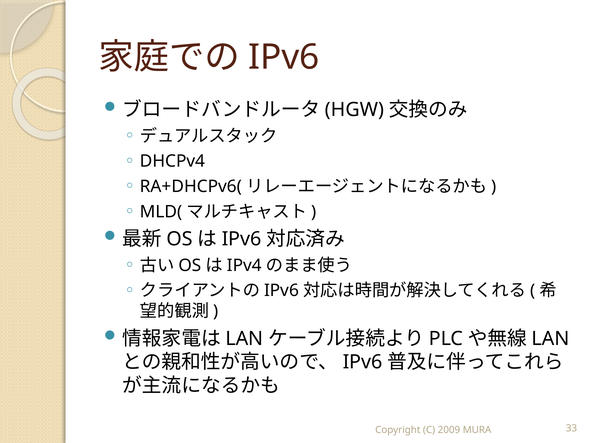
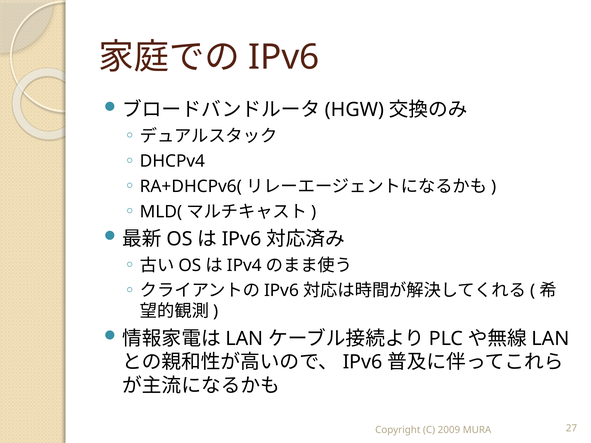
33: 33 -> 27
